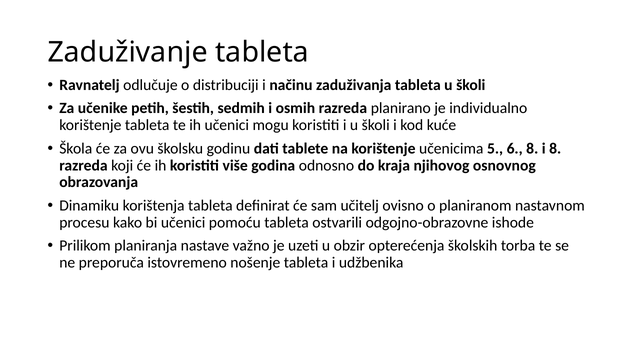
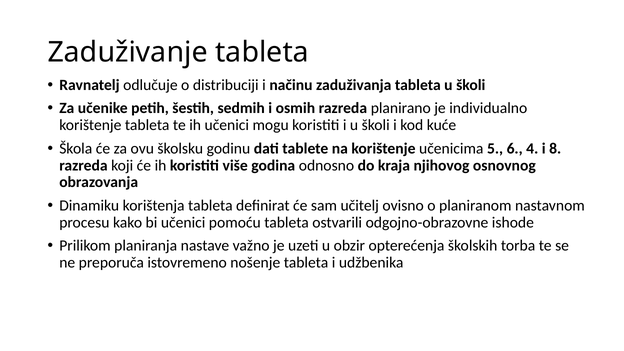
6 8: 8 -> 4
